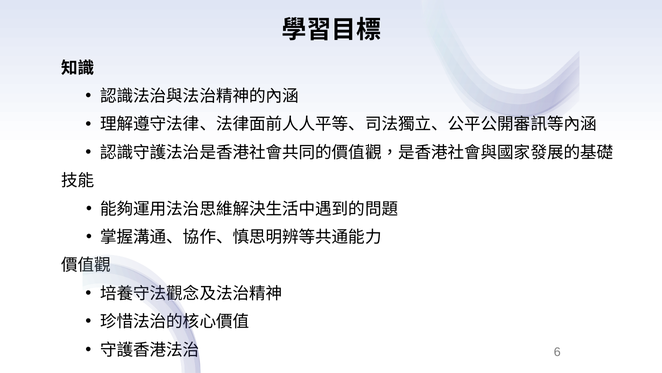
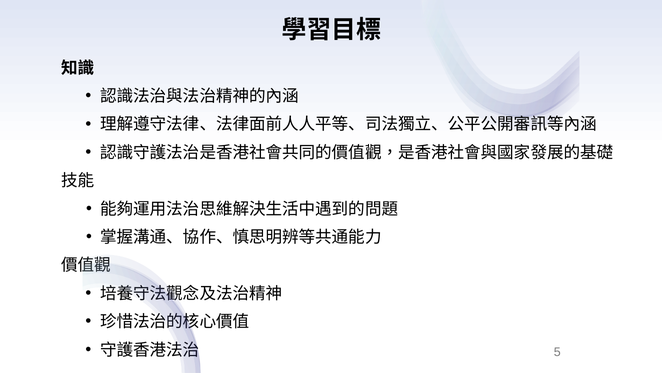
6: 6 -> 5
